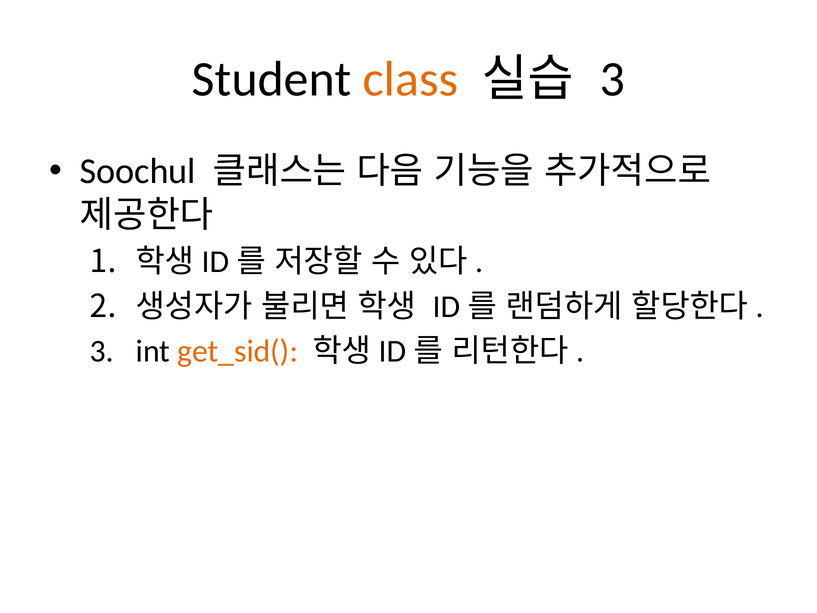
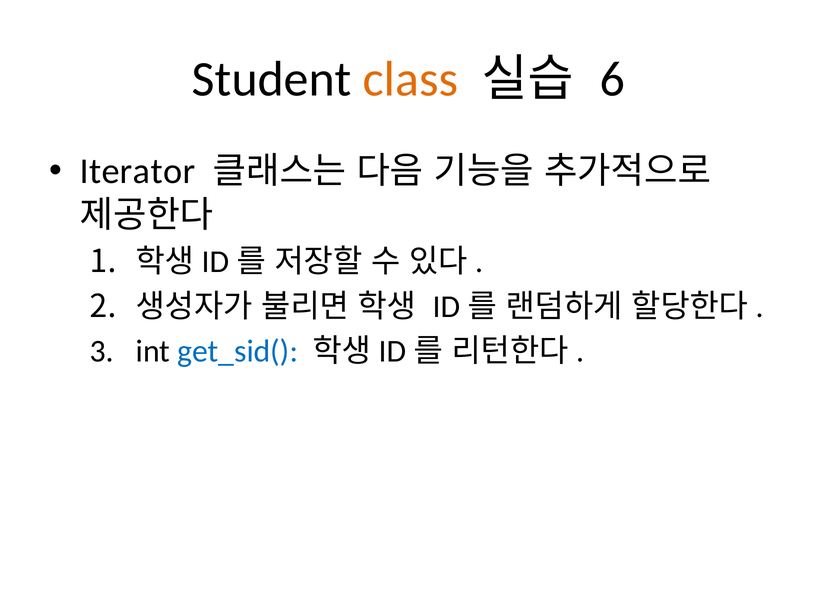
3 at (612, 79): 3 -> 6
Soochul: Soochul -> Iterator
get_sid( colour: orange -> blue
